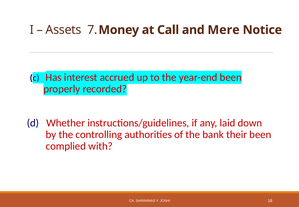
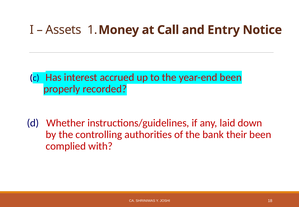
7: 7 -> 1
Mere: Mere -> Entry
